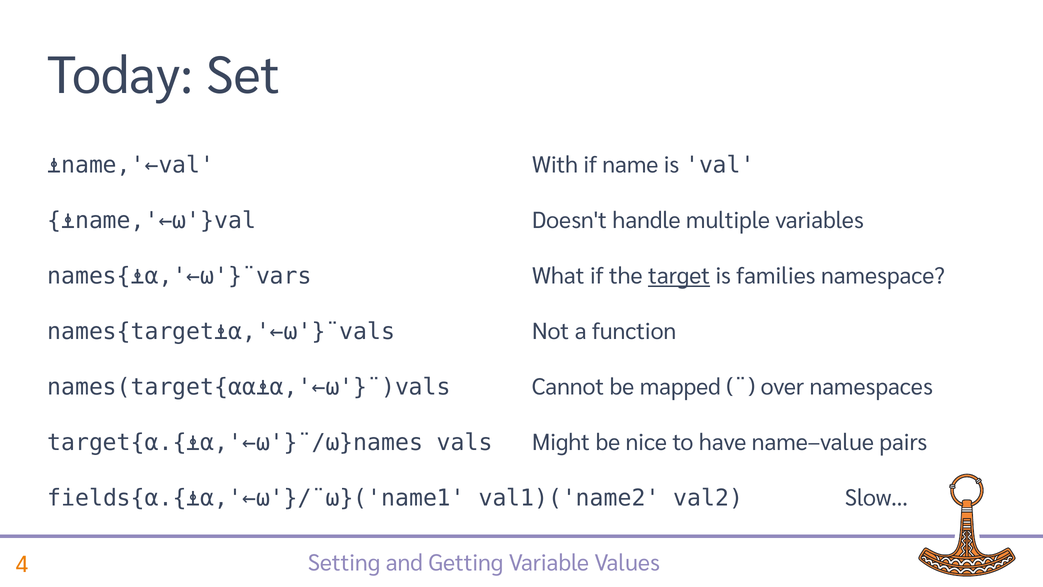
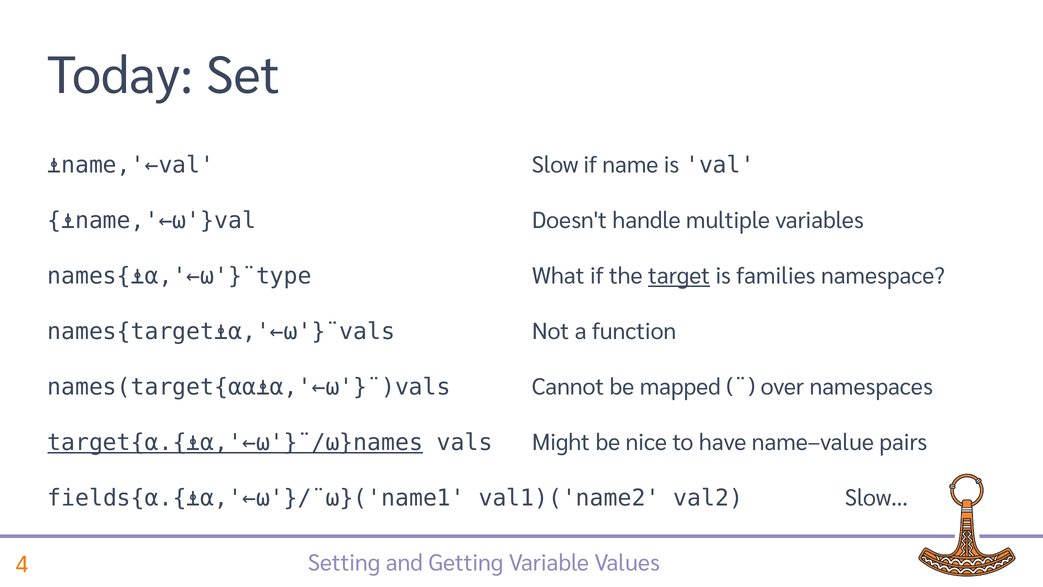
With: With -> Slow
names{⍎⍺,'←⍵'}¨vars: names{⍎⍺,'←⍵'}¨vars -> names{⍎⍺,'←⍵'}¨type
target{⍺.{⍎⍺,'←⍵'}¨/⍵}names underline: none -> present
